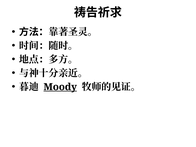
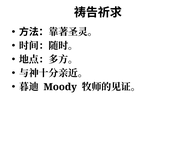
Moody underline: present -> none
